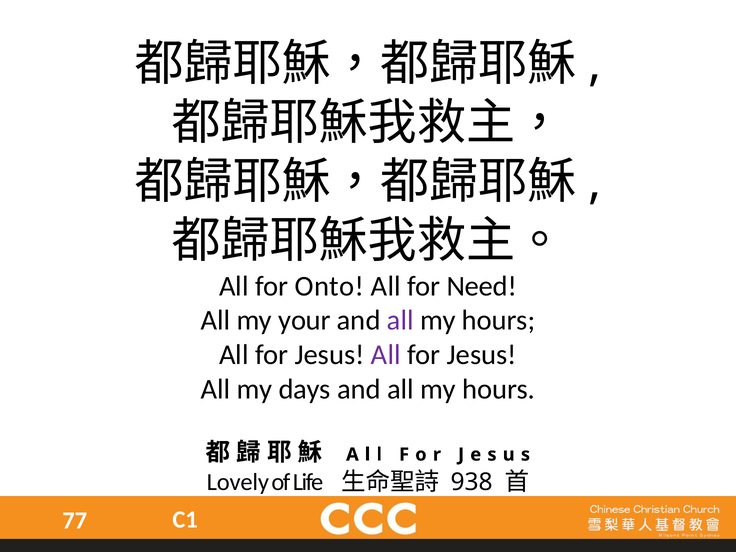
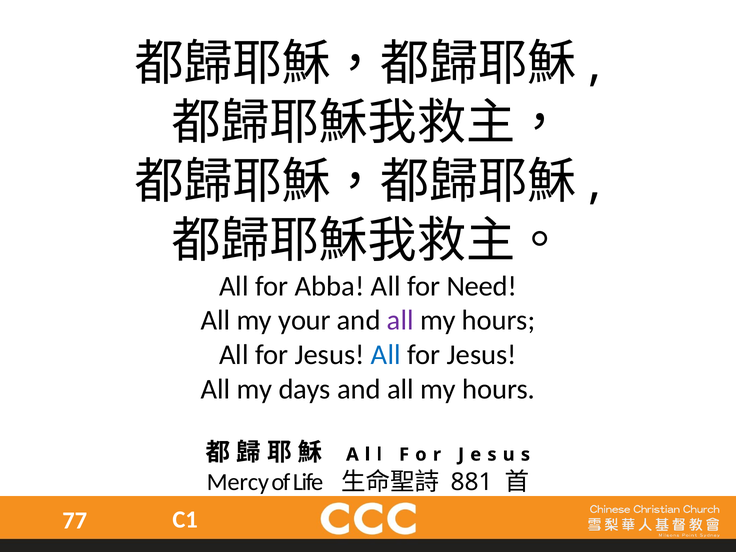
Onto: Onto -> Abba
All at (386, 355) colour: purple -> blue
Lovely: Lovely -> Mercy
938: 938 -> 881
